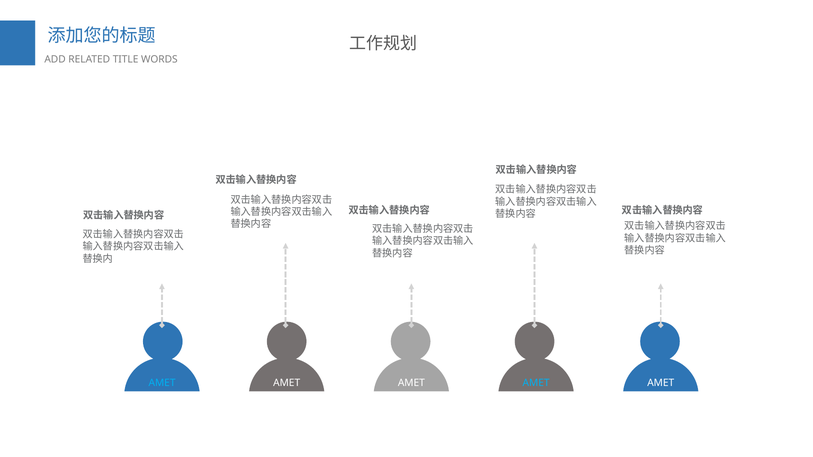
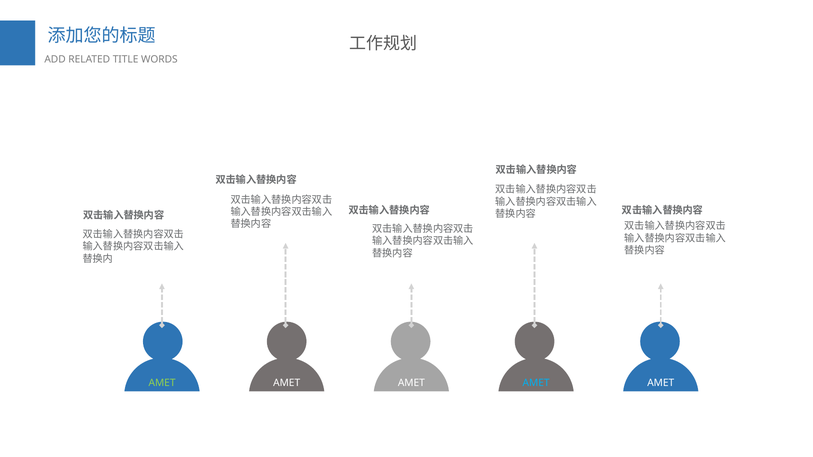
AMET at (162, 383) colour: light blue -> light green
